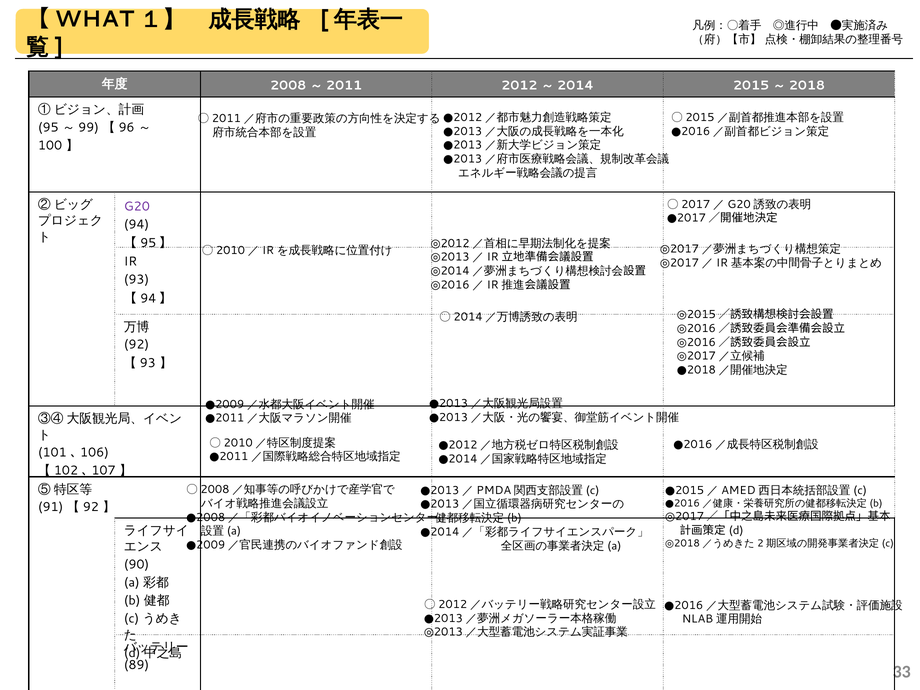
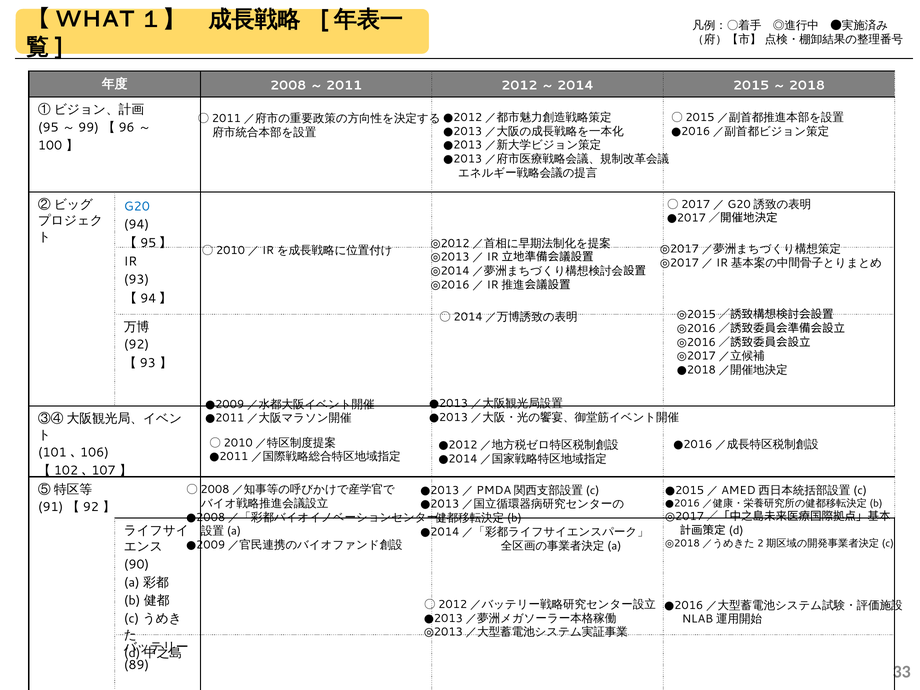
G20 colour: purple -> blue
